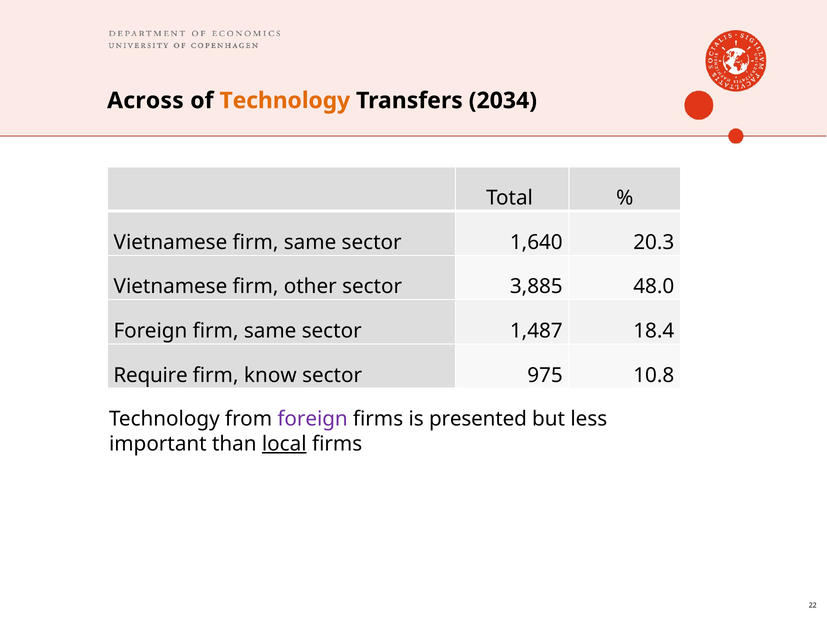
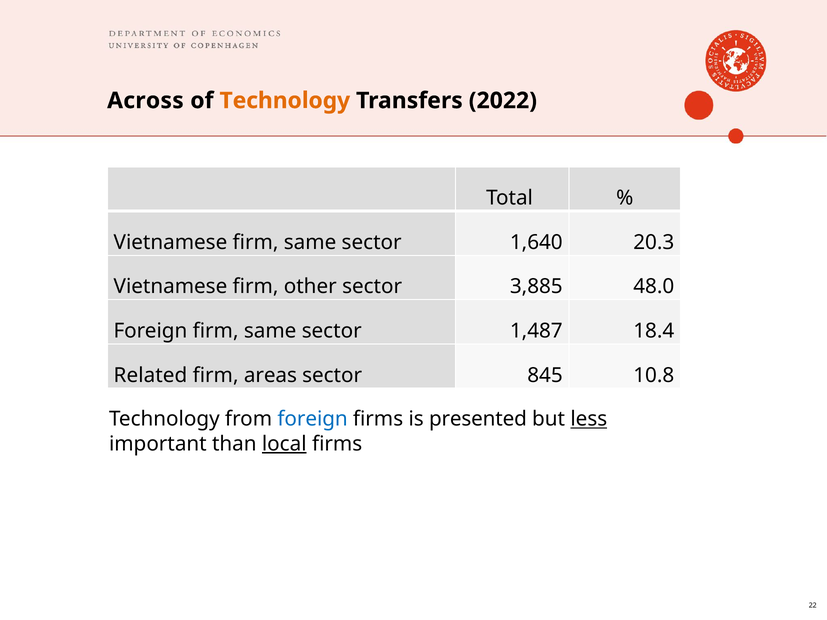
2034: 2034 -> 2022
Require: Require -> Related
know: know -> areas
975: 975 -> 845
foreign at (313, 419) colour: purple -> blue
less underline: none -> present
